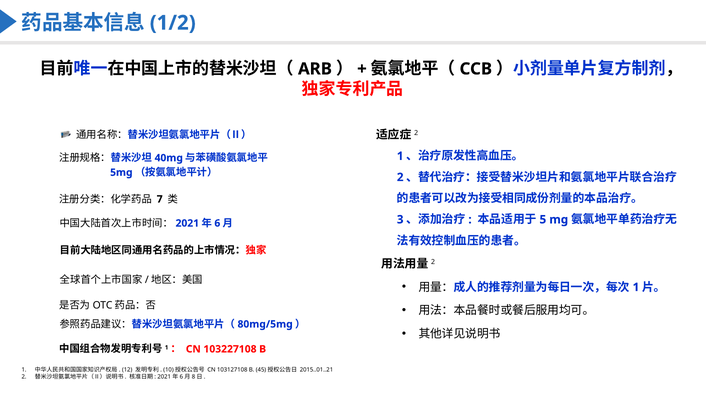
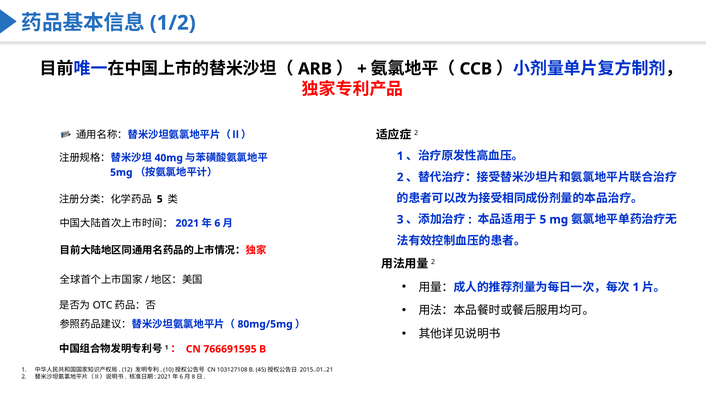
7 at (160, 199): 7 -> 5
103227108: 103227108 -> 766691595
